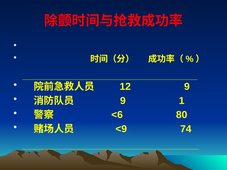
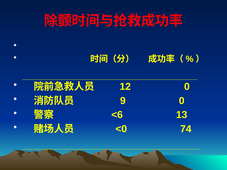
12 9: 9 -> 0
9 1: 1 -> 0
80: 80 -> 13
<9: <9 -> <0
